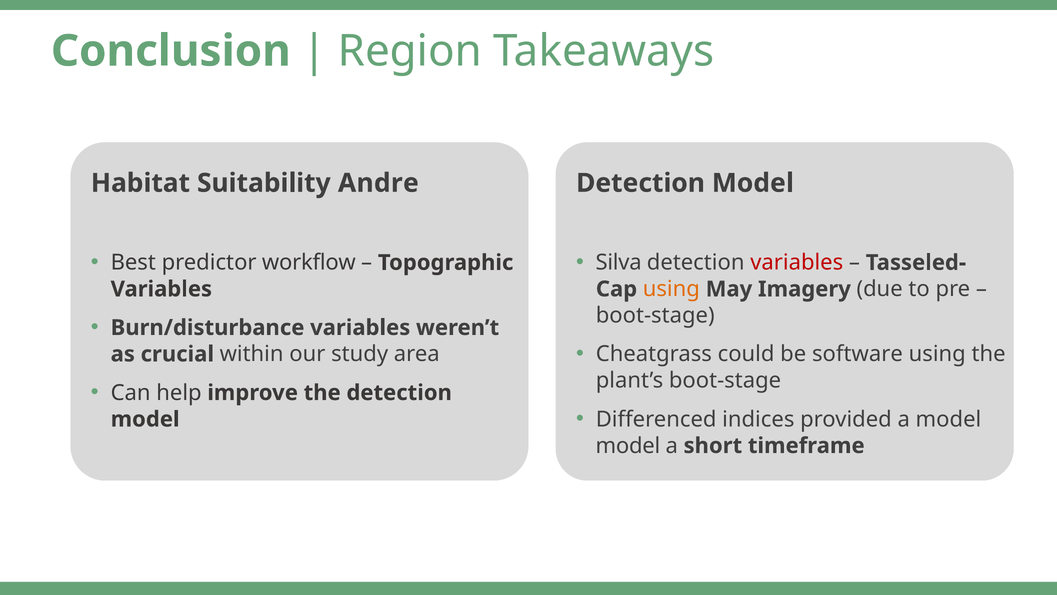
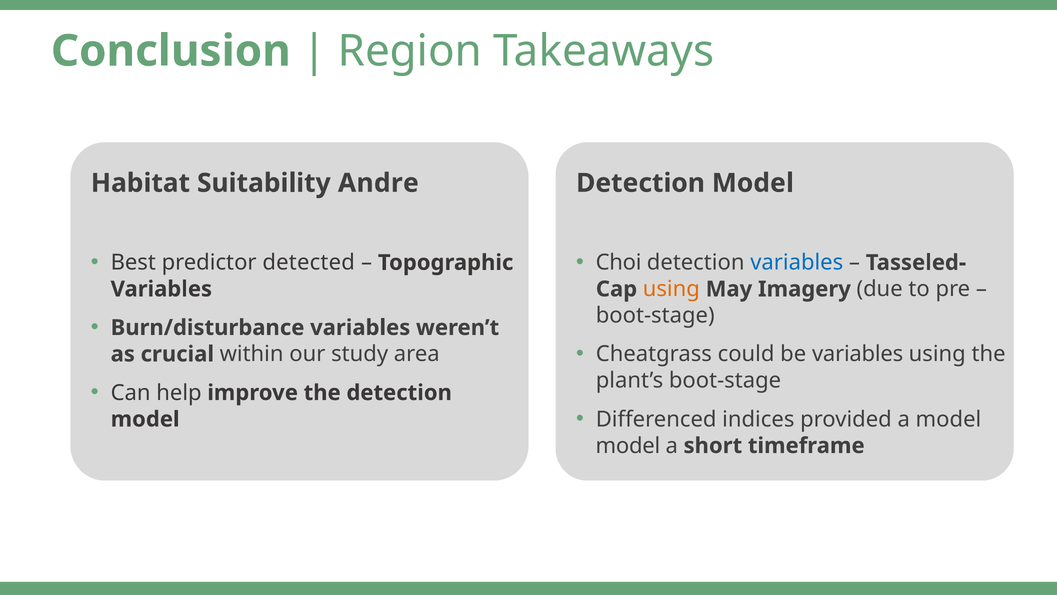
workflow: workflow -> detected
Silva: Silva -> Choi
variables at (797, 262) colour: red -> blue
be software: software -> variables
